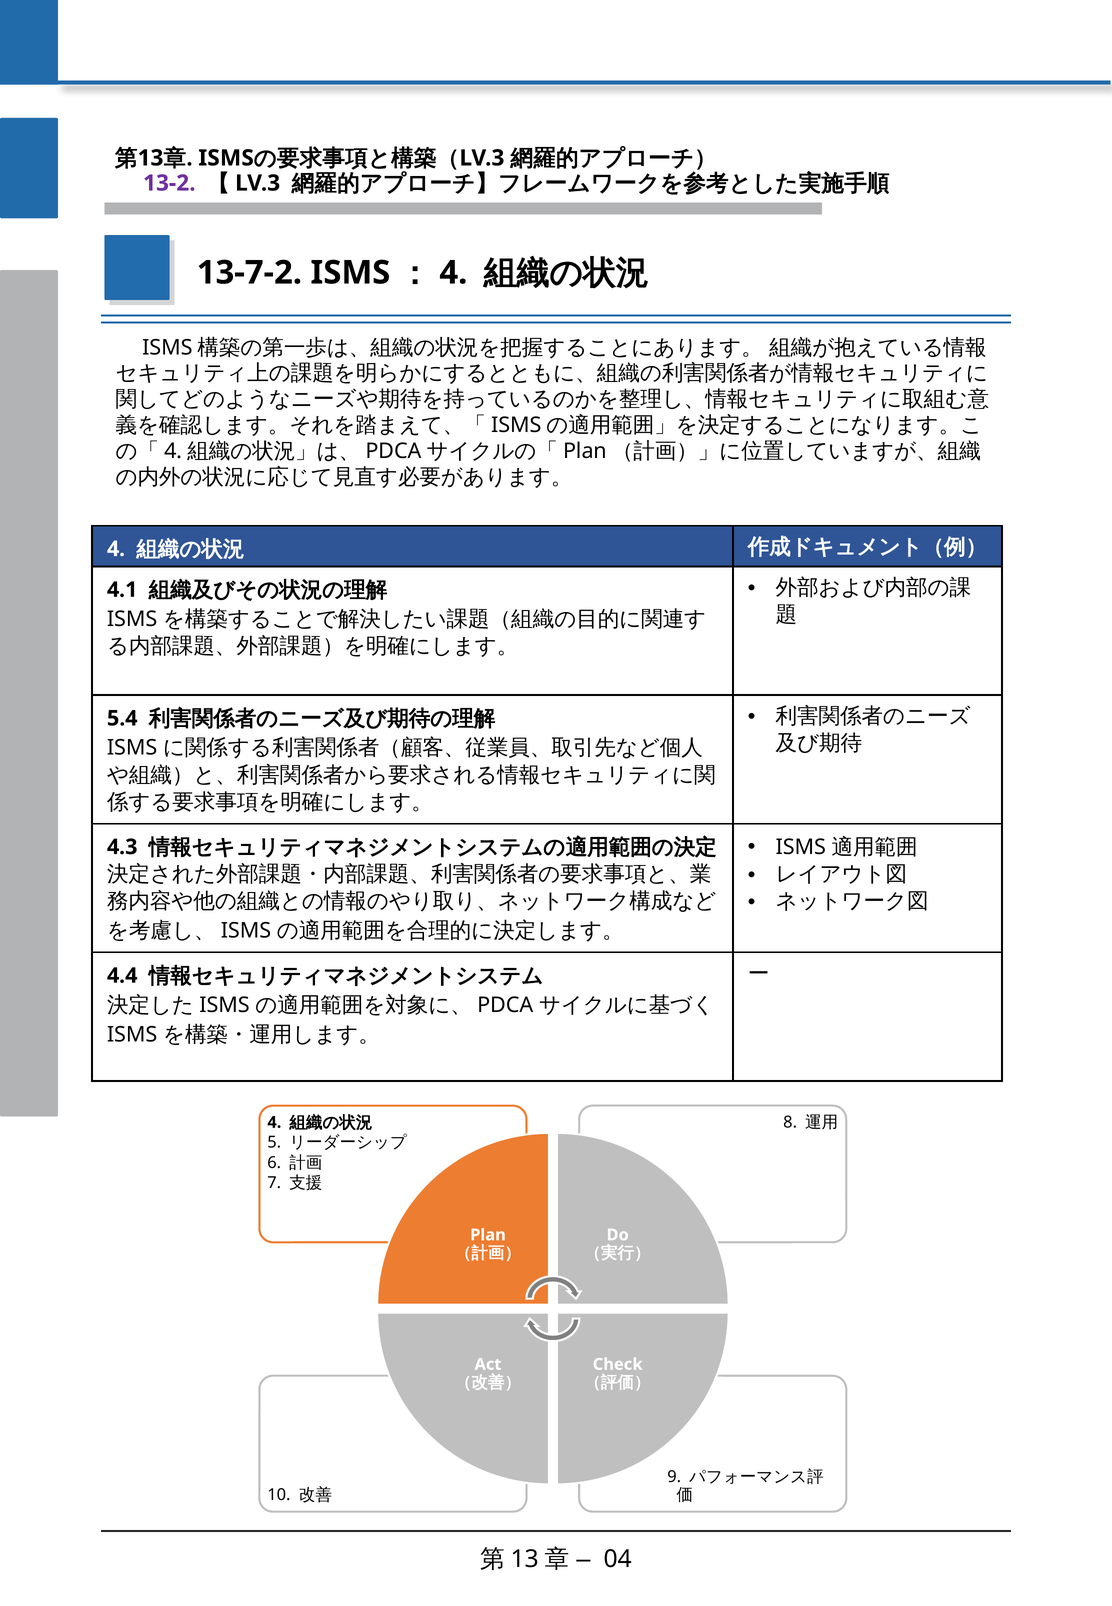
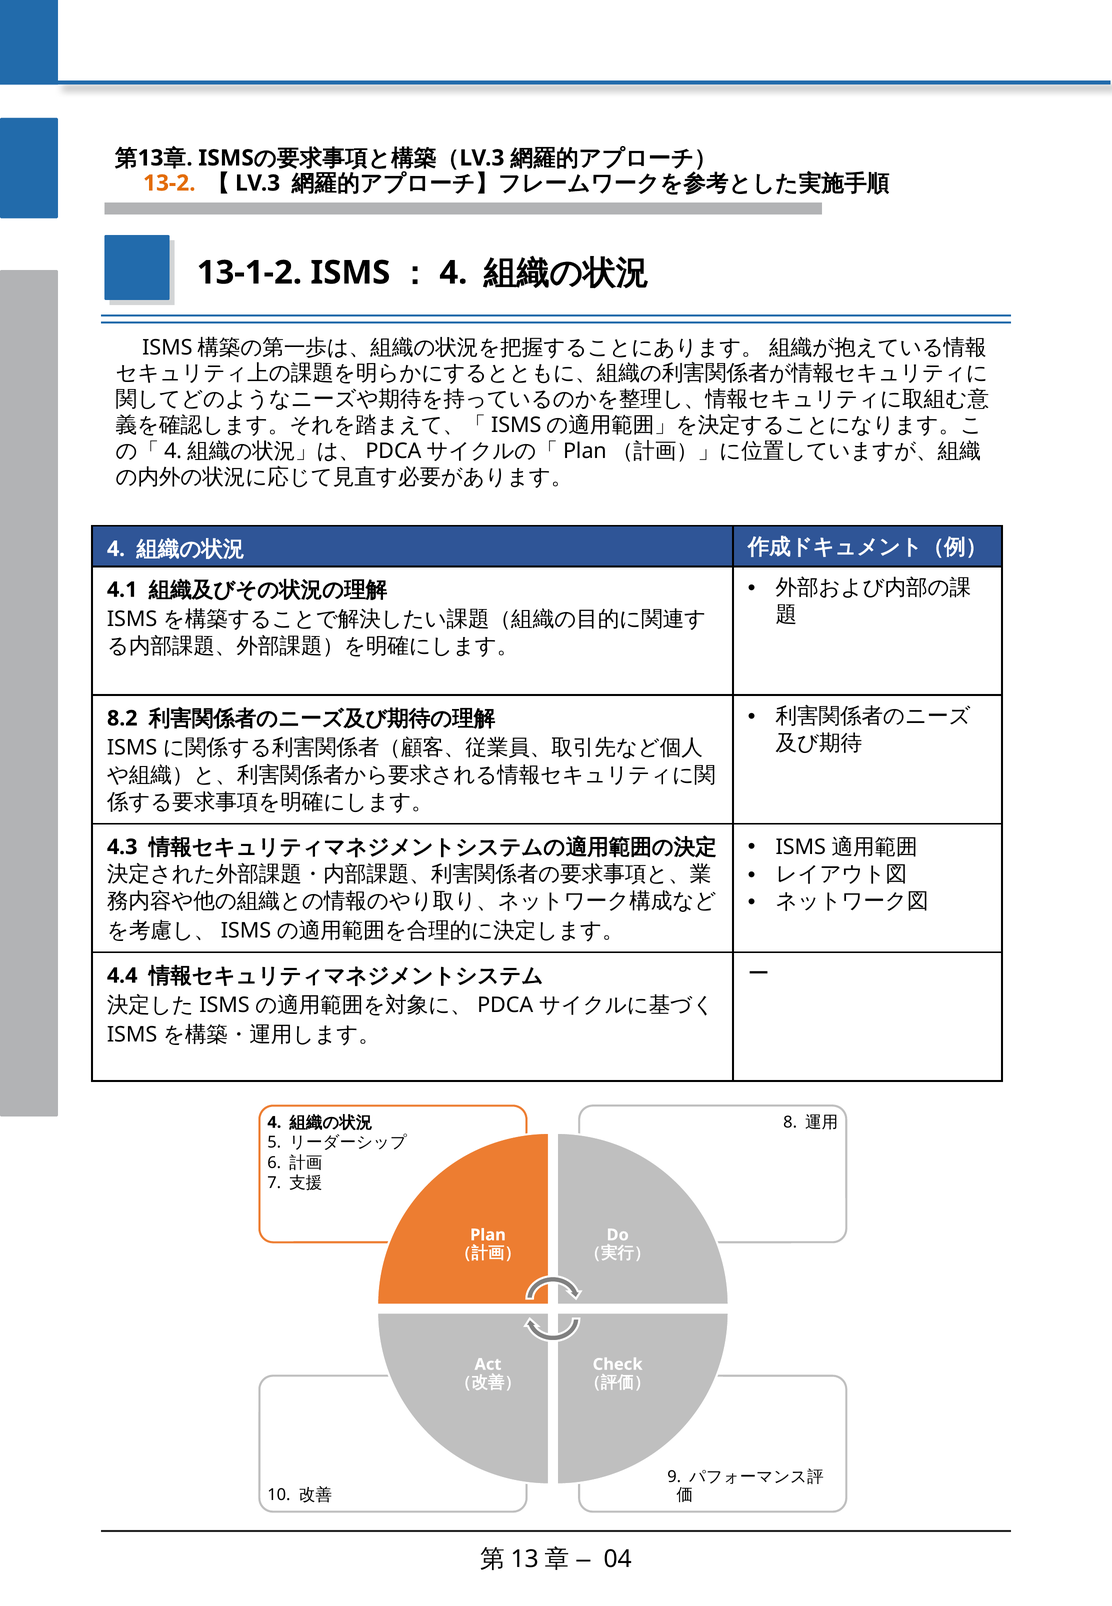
13-2 colour: purple -> orange
13-7-2: 13-7-2 -> 13-1-2
5.4: 5.4 -> 8.2
